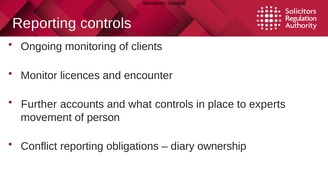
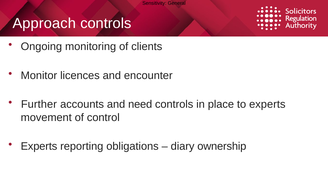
Reporting at (44, 23): Reporting -> Approach
what: what -> need
person: person -> control
Conflict at (39, 147): Conflict -> Experts
